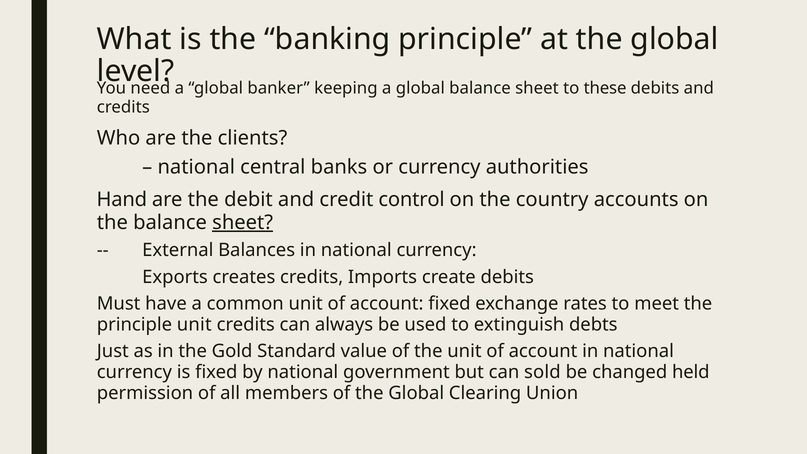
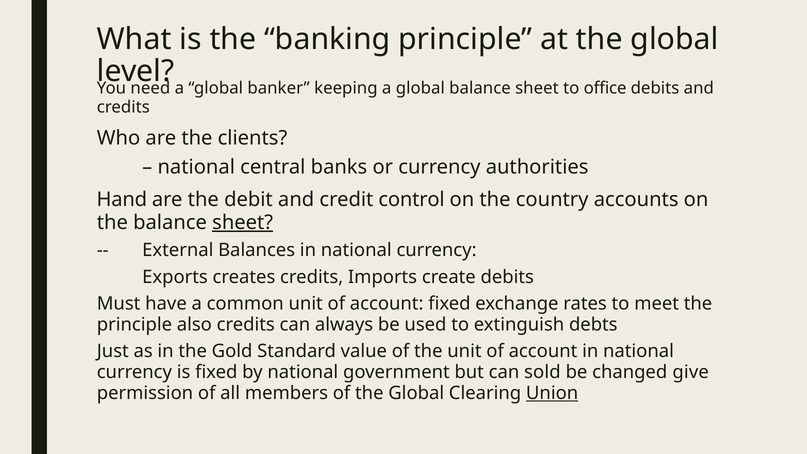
these: these -> office
principle unit: unit -> also
held: held -> give
Union underline: none -> present
